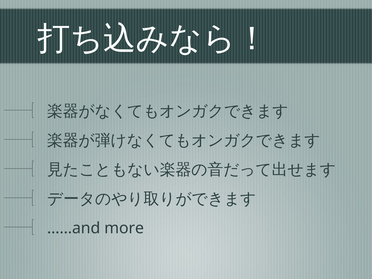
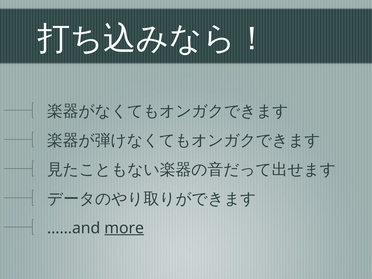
more underline: none -> present
